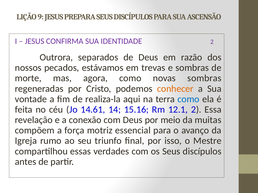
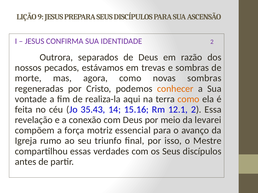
como at (188, 99) colour: blue -> orange
14.61: 14.61 -> 35.43
muitas: muitas -> levarei
